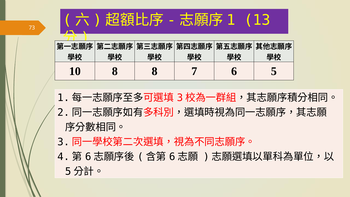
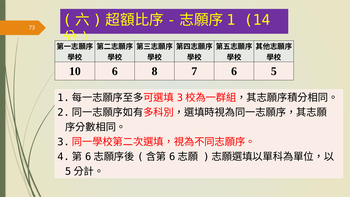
13: 13 -> 14
10 8: 8 -> 6
